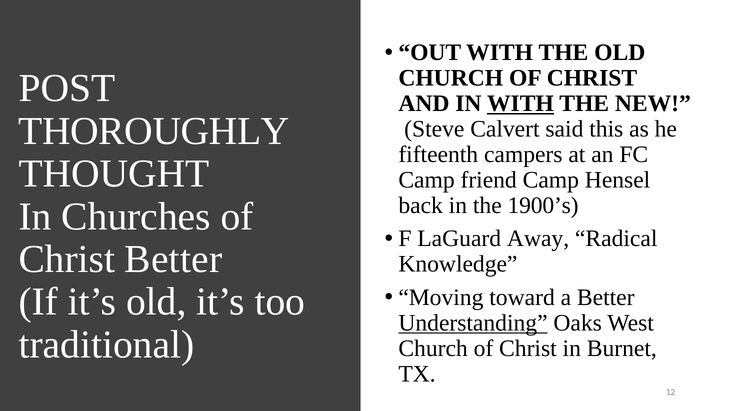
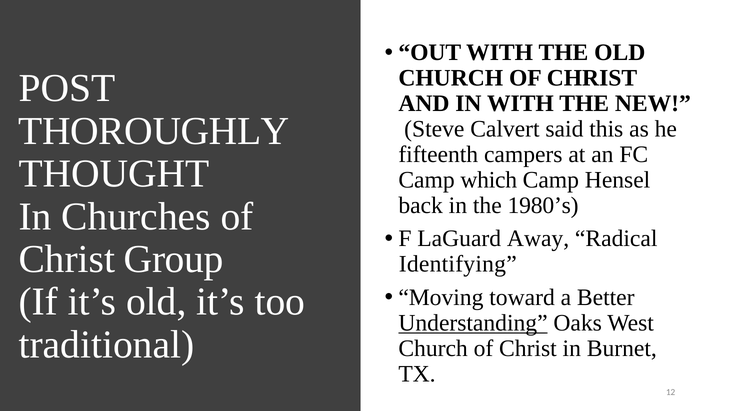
WITH at (520, 104) underline: present -> none
friend: friend -> which
1900’s: 1900’s -> 1980’s
Christ Better: Better -> Group
Knowledge: Knowledge -> Identifying
